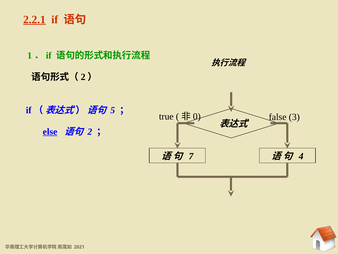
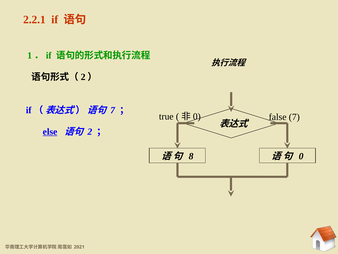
2.2.1 underline: present -> none
5 at (113, 110): 5 -> 7
false 3: 3 -> 7
7: 7 -> 8
4: 4 -> 0
